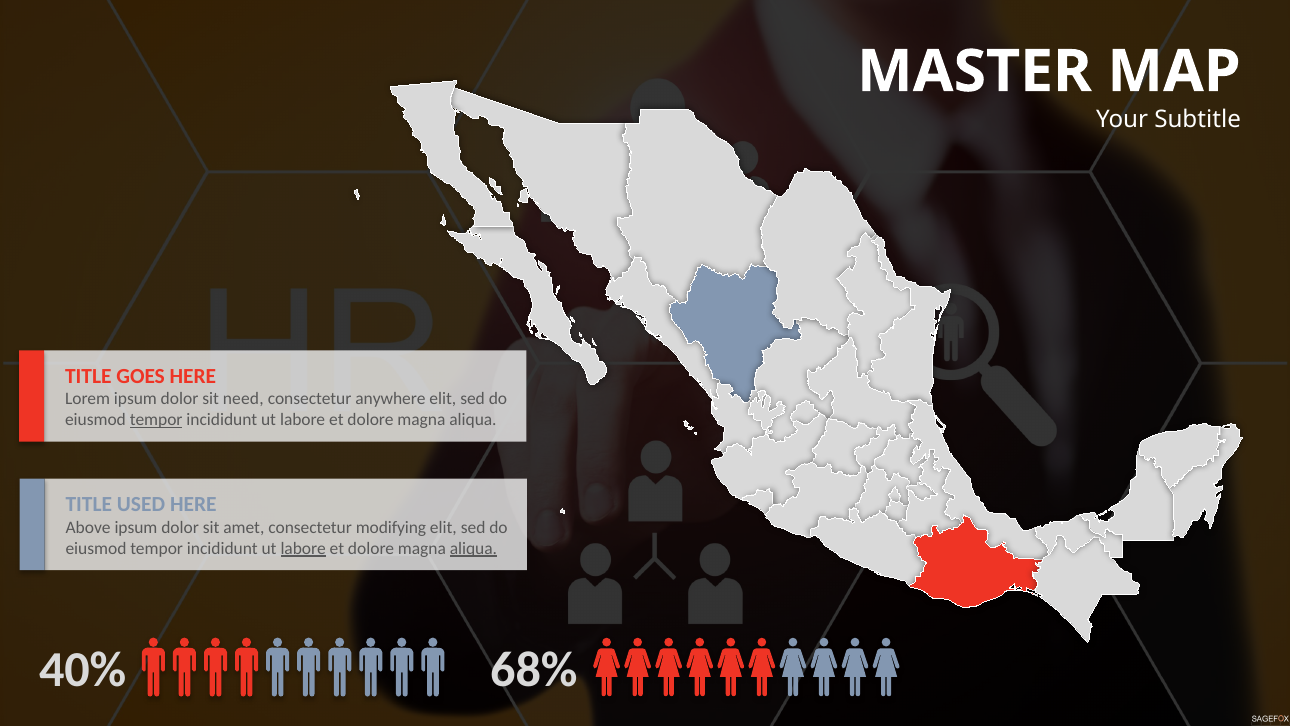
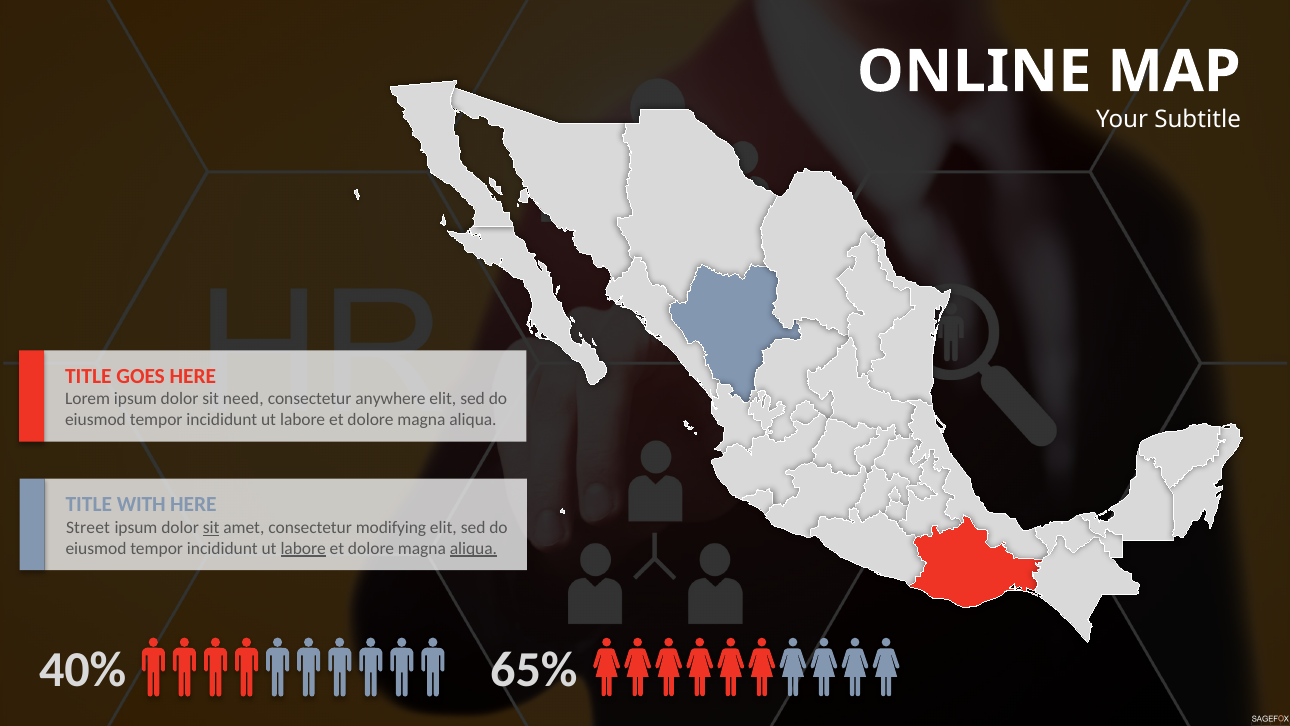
MASTER: MASTER -> ONLINE
tempor at (156, 420) underline: present -> none
USED: USED -> WITH
Above: Above -> Street
sit at (211, 527) underline: none -> present
68%: 68% -> 65%
